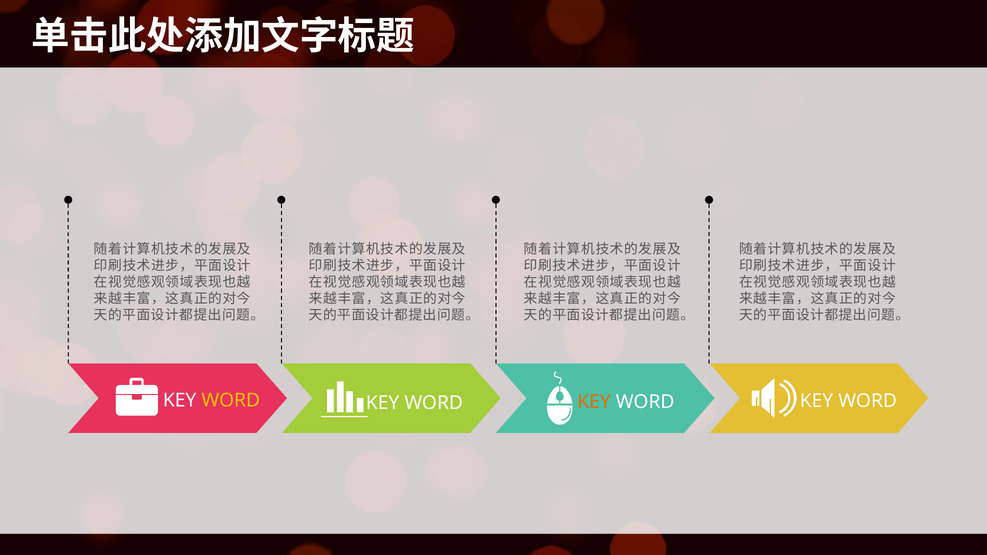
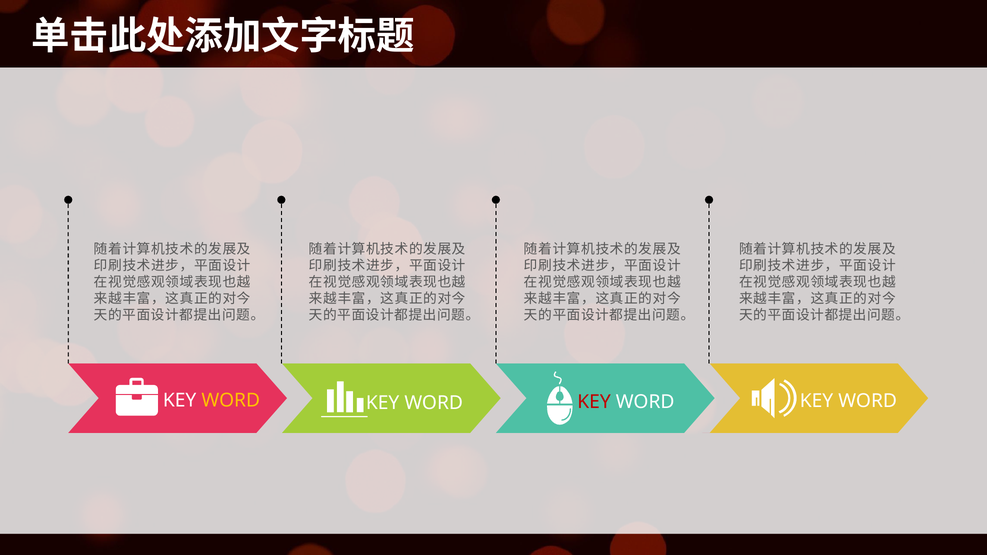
KEY at (594, 402) colour: orange -> red
